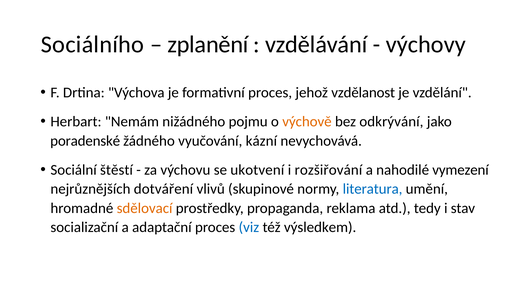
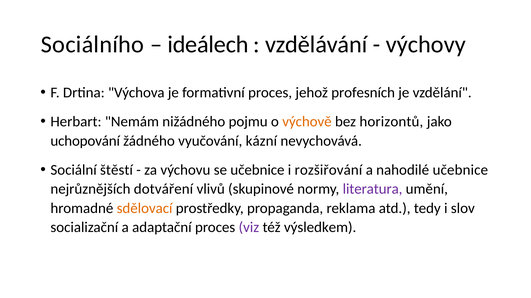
zplanění: zplanění -> ideálech
vzdělanost: vzdělanost -> profesních
odkrývání: odkrývání -> horizontů
poradenské: poradenské -> uchopování
se ukotvení: ukotvení -> učebnice
nahodilé vymezení: vymezení -> učebnice
literatura colour: blue -> purple
stav: stav -> slov
viz colour: blue -> purple
